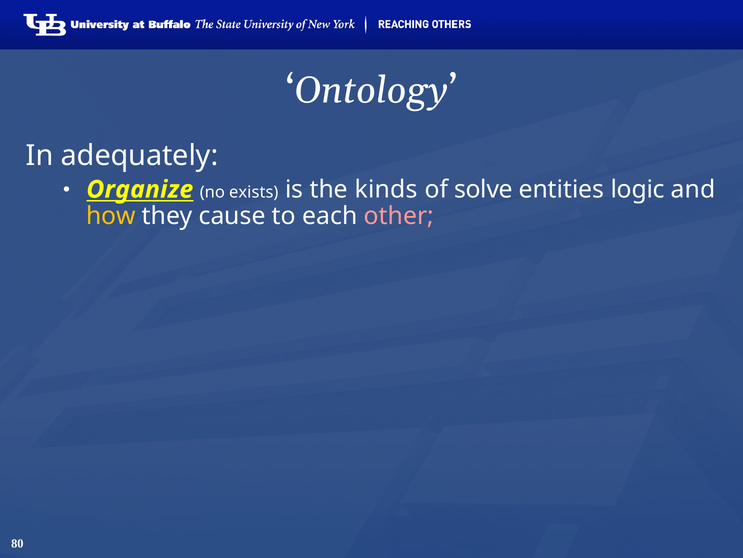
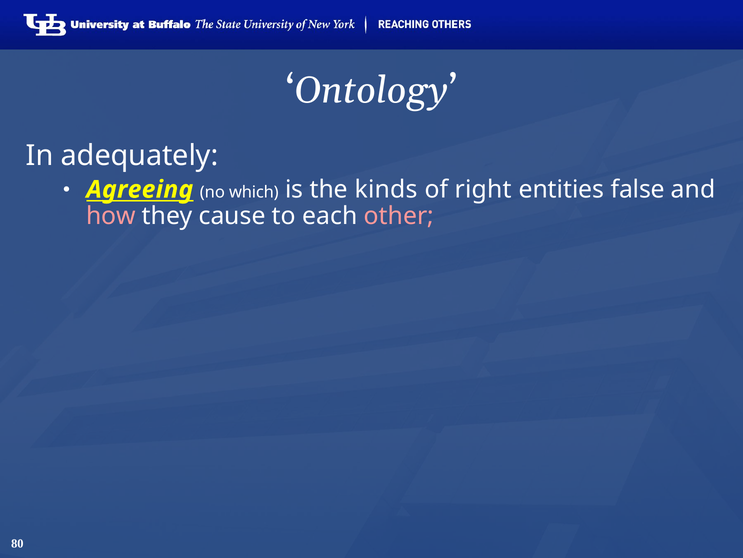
Organize: Organize -> Agreeing
exists: exists -> which
solve: solve -> right
logic: logic -> false
how colour: yellow -> pink
